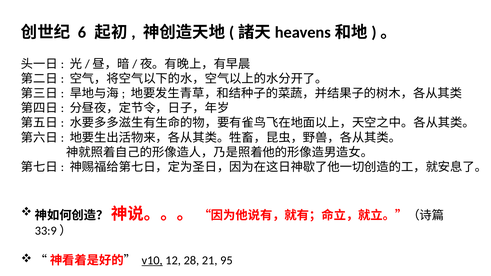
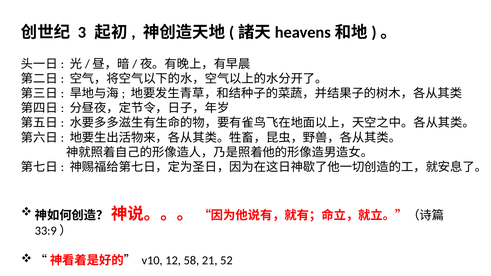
6: 6 -> 3
v10 underline: present -> none
28: 28 -> 58
95: 95 -> 52
